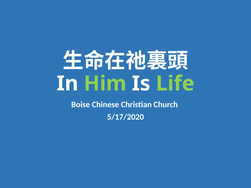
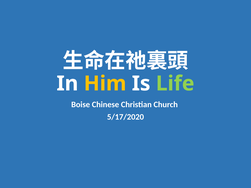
Him colour: light green -> yellow
